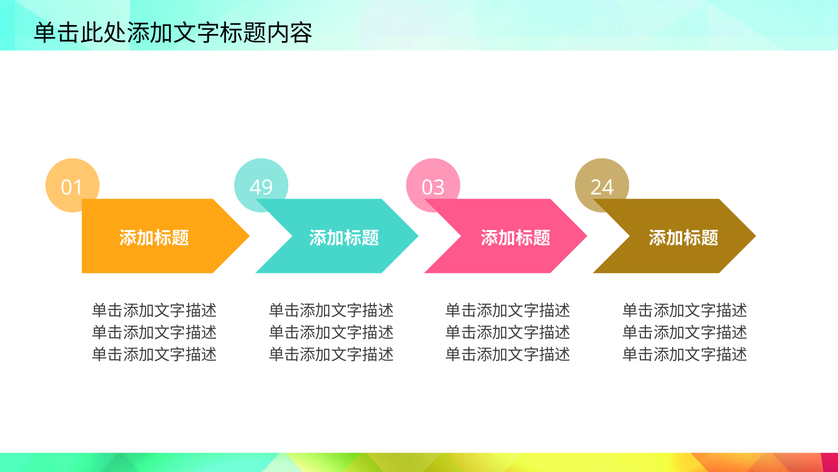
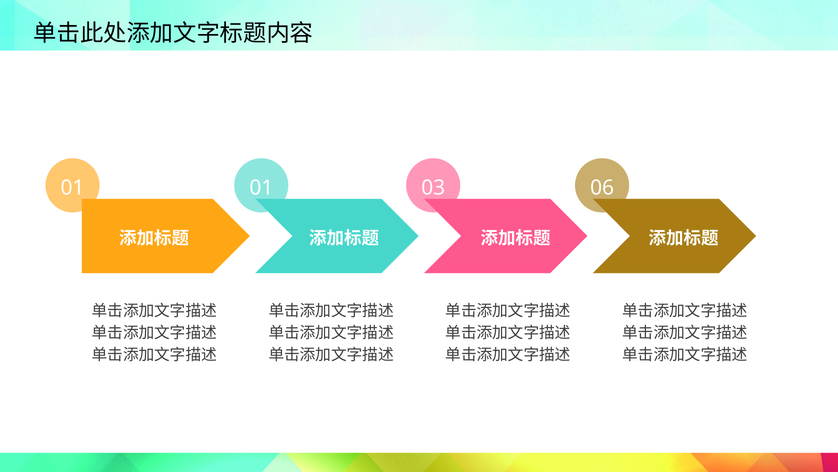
01 49: 49 -> 01
24: 24 -> 06
